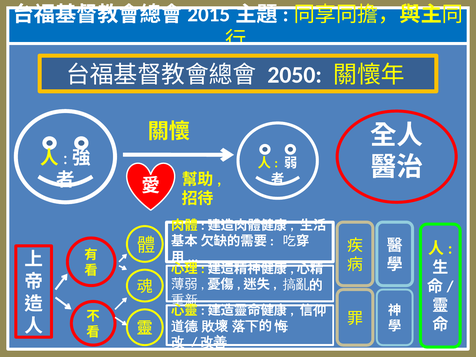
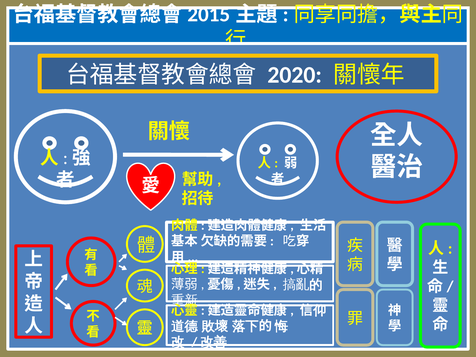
2050: 2050 -> 2020
